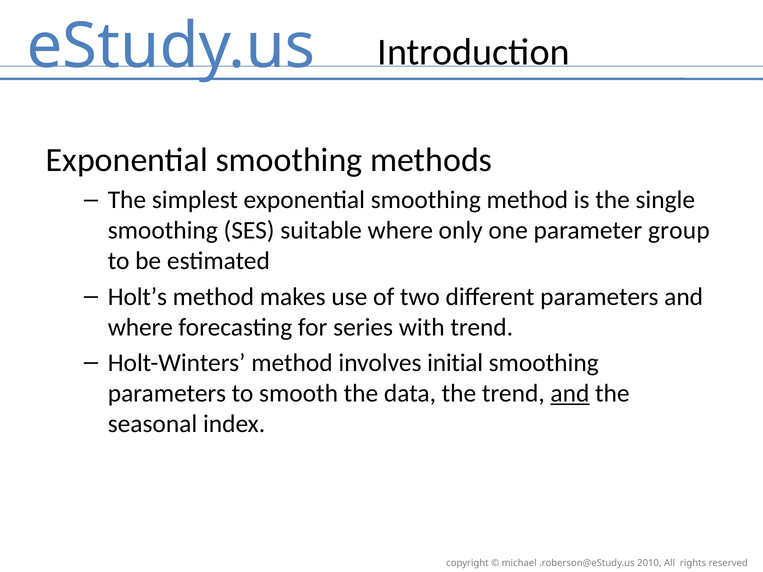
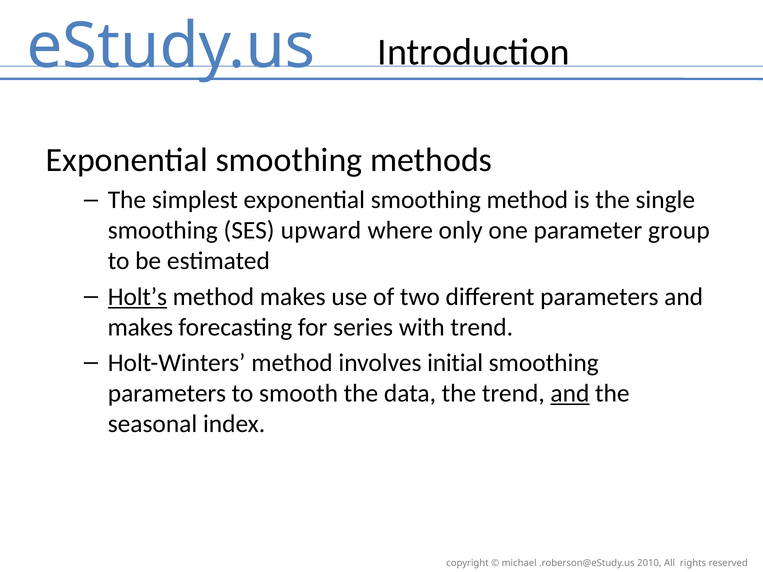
suitable: suitable -> upward
Holt’s underline: none -> present
where at (140, 327): where -> makes
